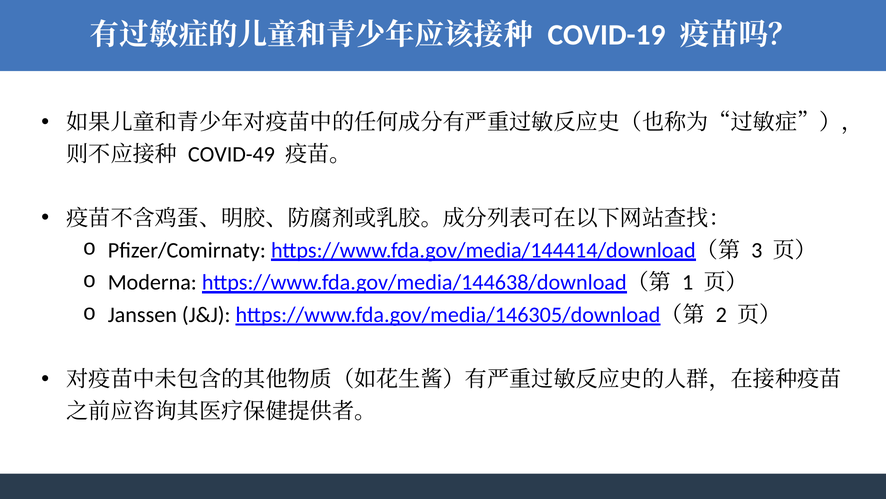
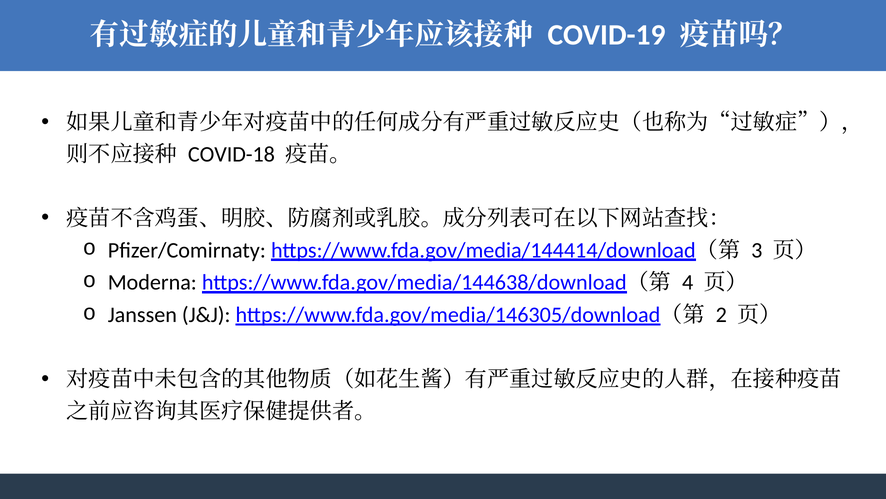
COVID-49: COVID-49 -> COVID-18
1: 1 -> 4
